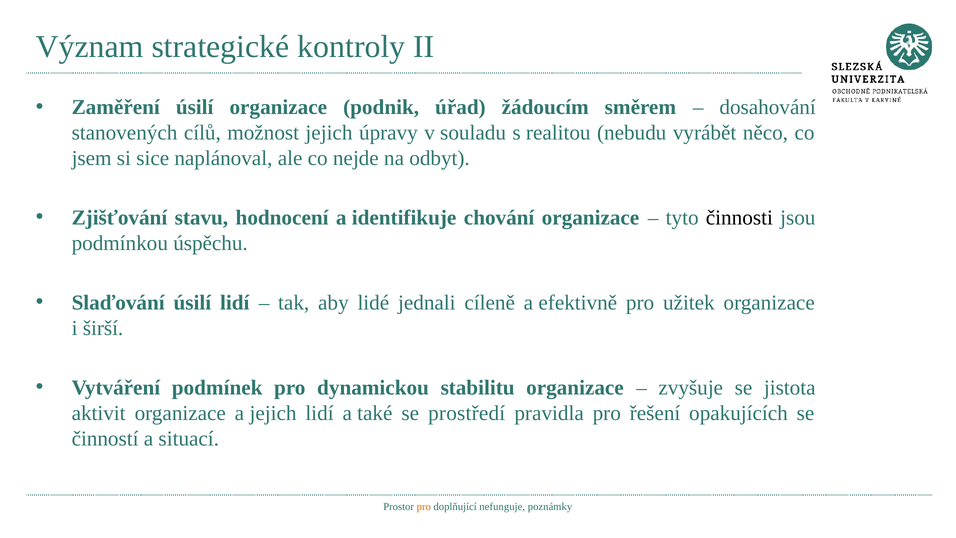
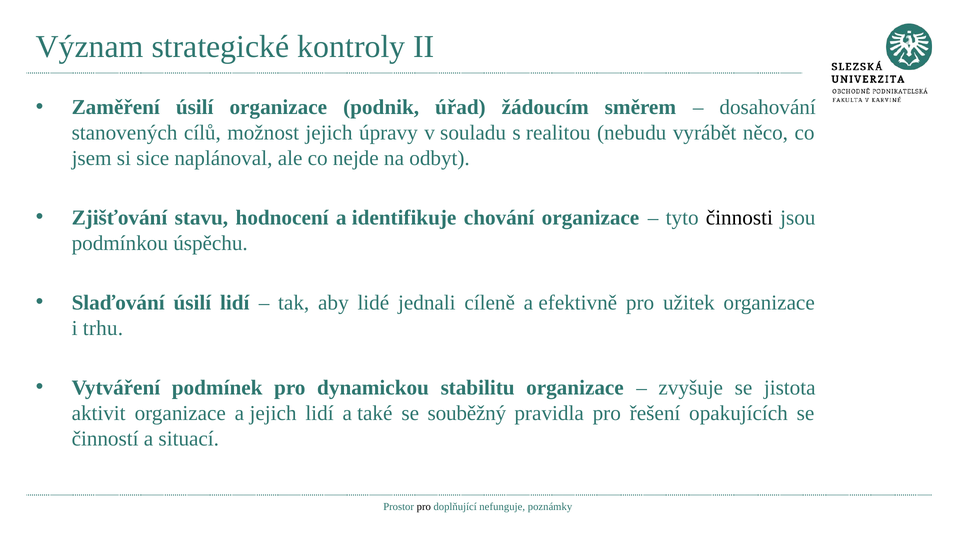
širší: širší -> trhu
prostředí: prostředí -> souběžný
pro at (424, 507) colour: orange -> black
